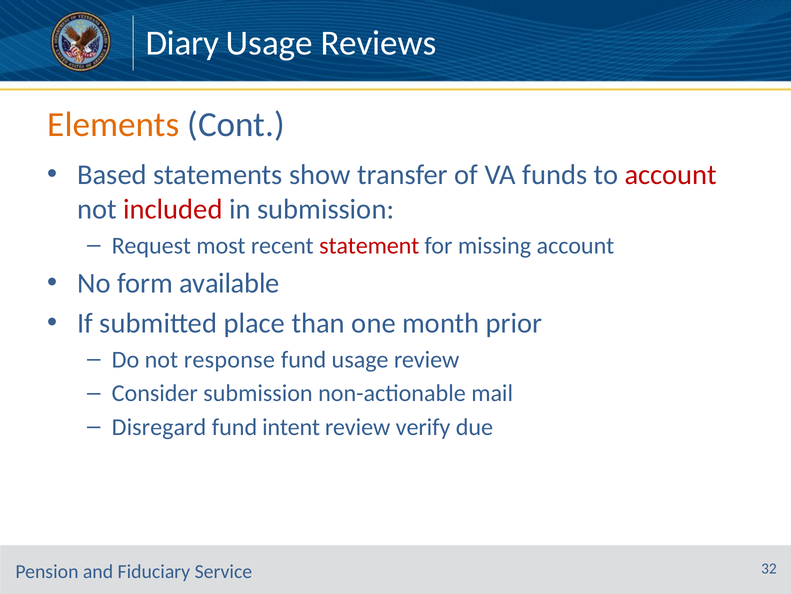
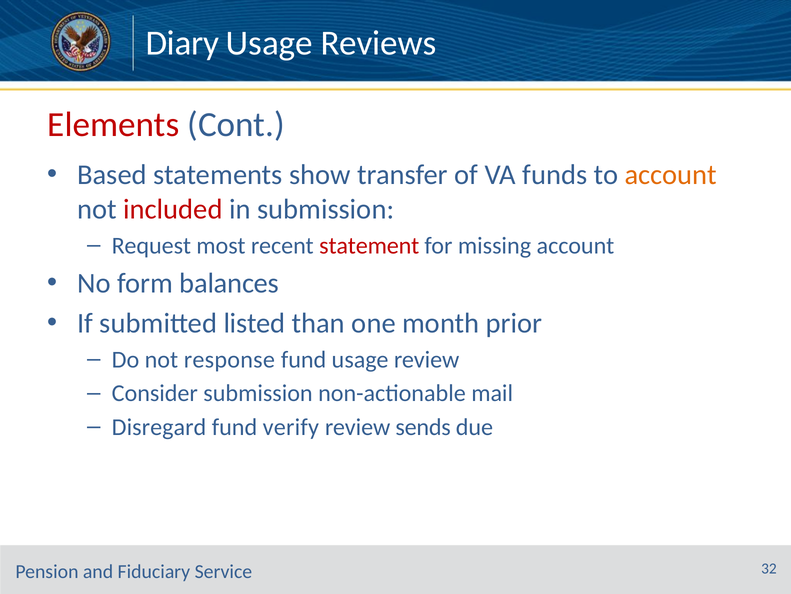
Elements colour: orange -> red
account at (671, 175) colour: red -> orange
available: available -> balances
place: place -> listed
intent: intent -> verify
verify: verify -> sends
